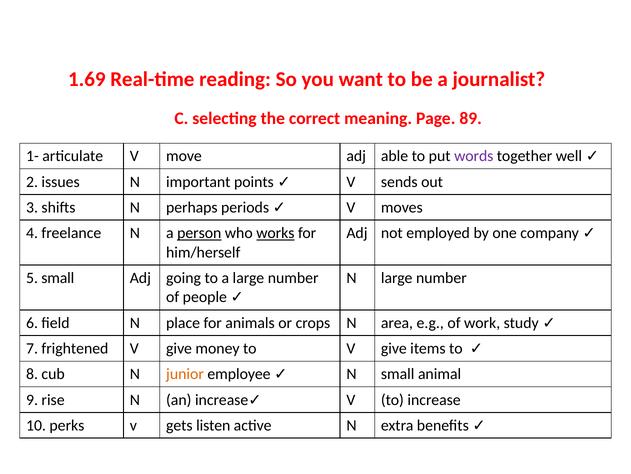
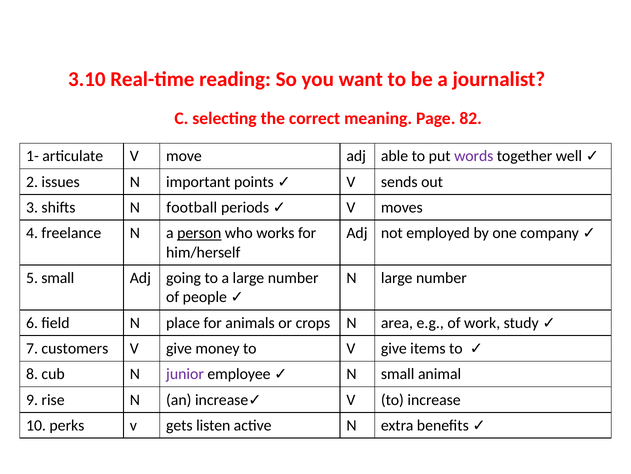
1.69: 1.69 -> 3.10
89: 89 -> 82
perhaps: perhaps -> football
works underline: present -> none
frightened: frightened -> customers
junior colour: orange -> purple
